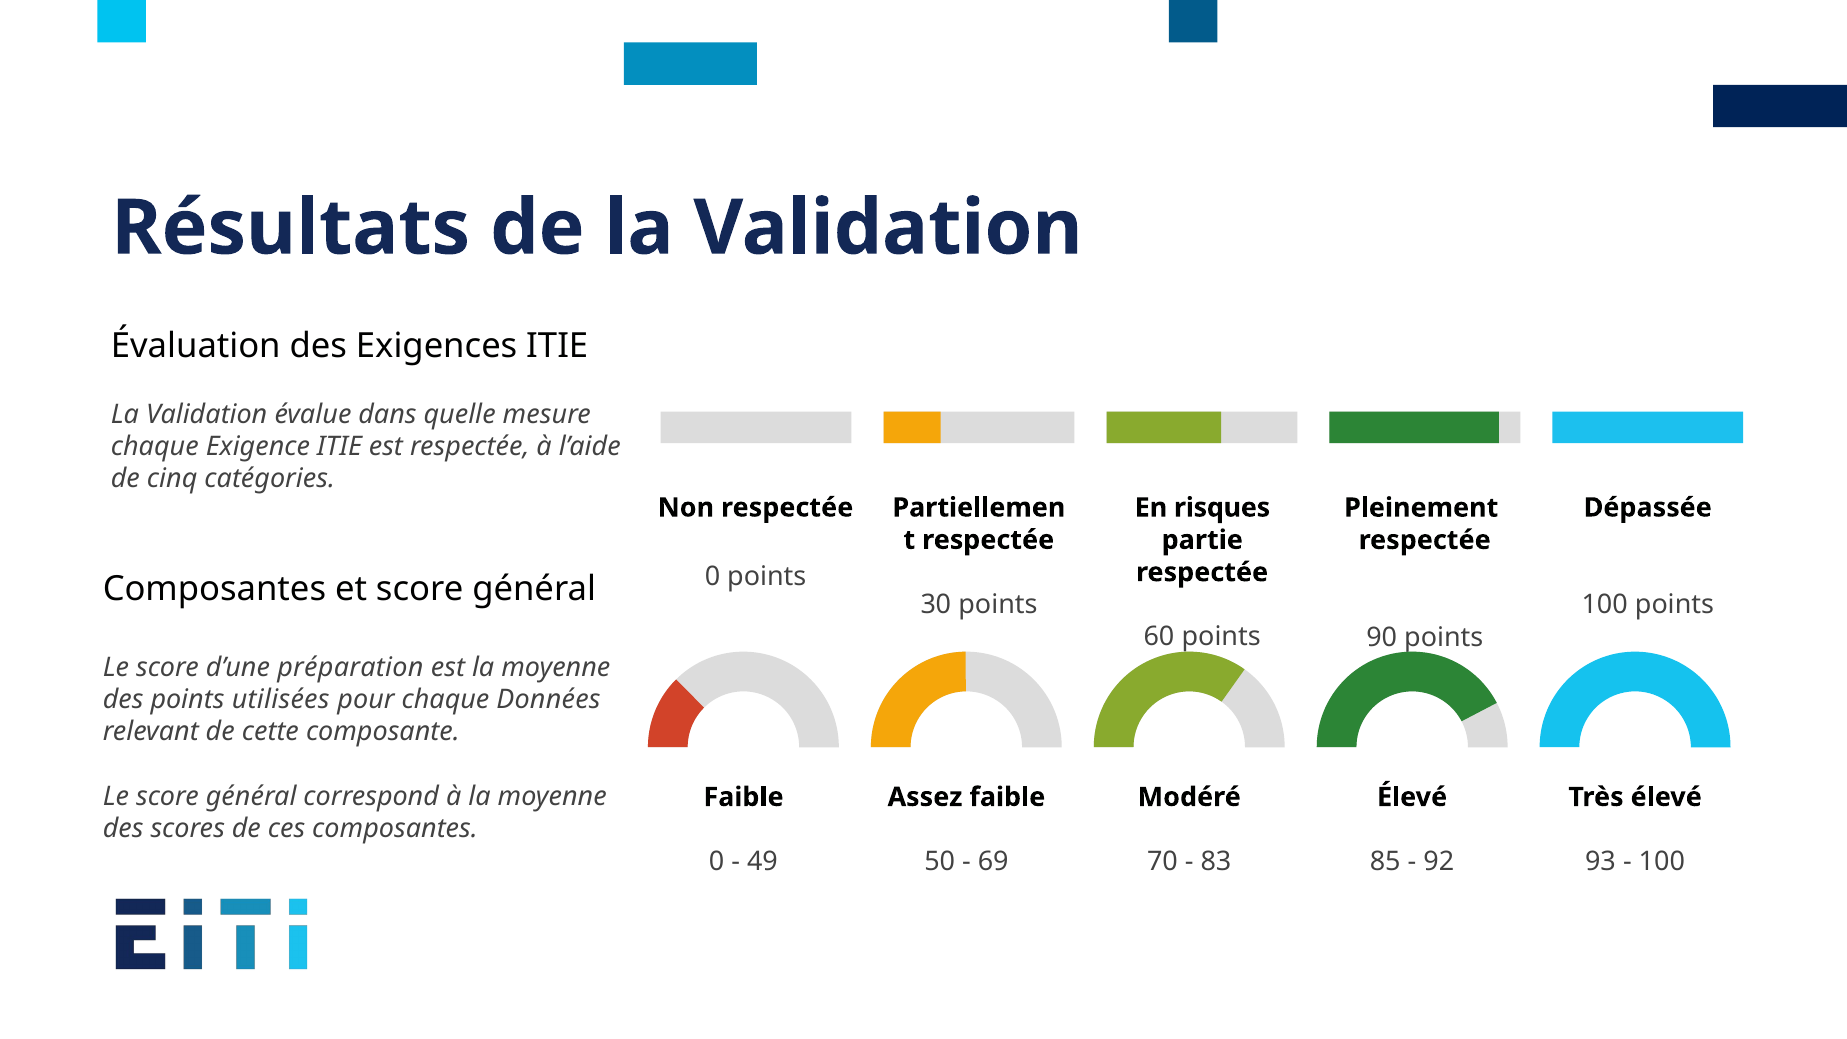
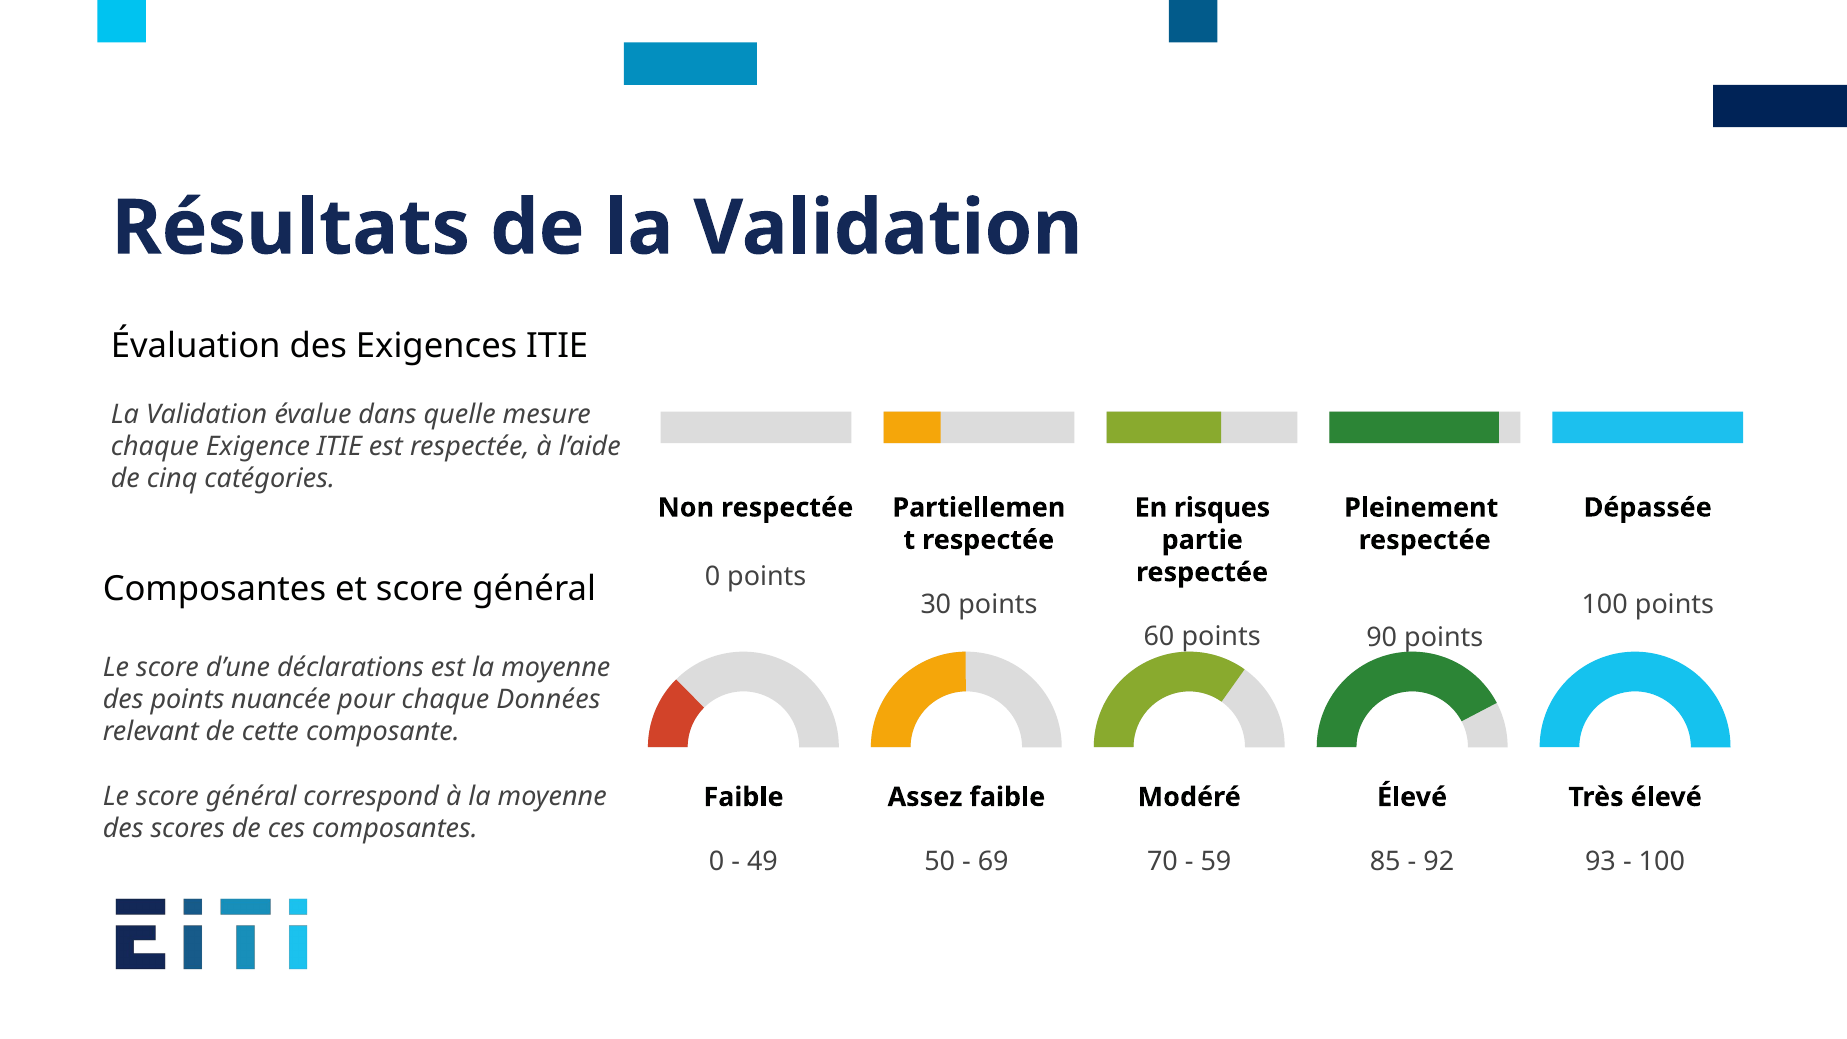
préparation: préparation -> déclarations
utilisées: utilisées -> nuancée
83: 83 -> 59
